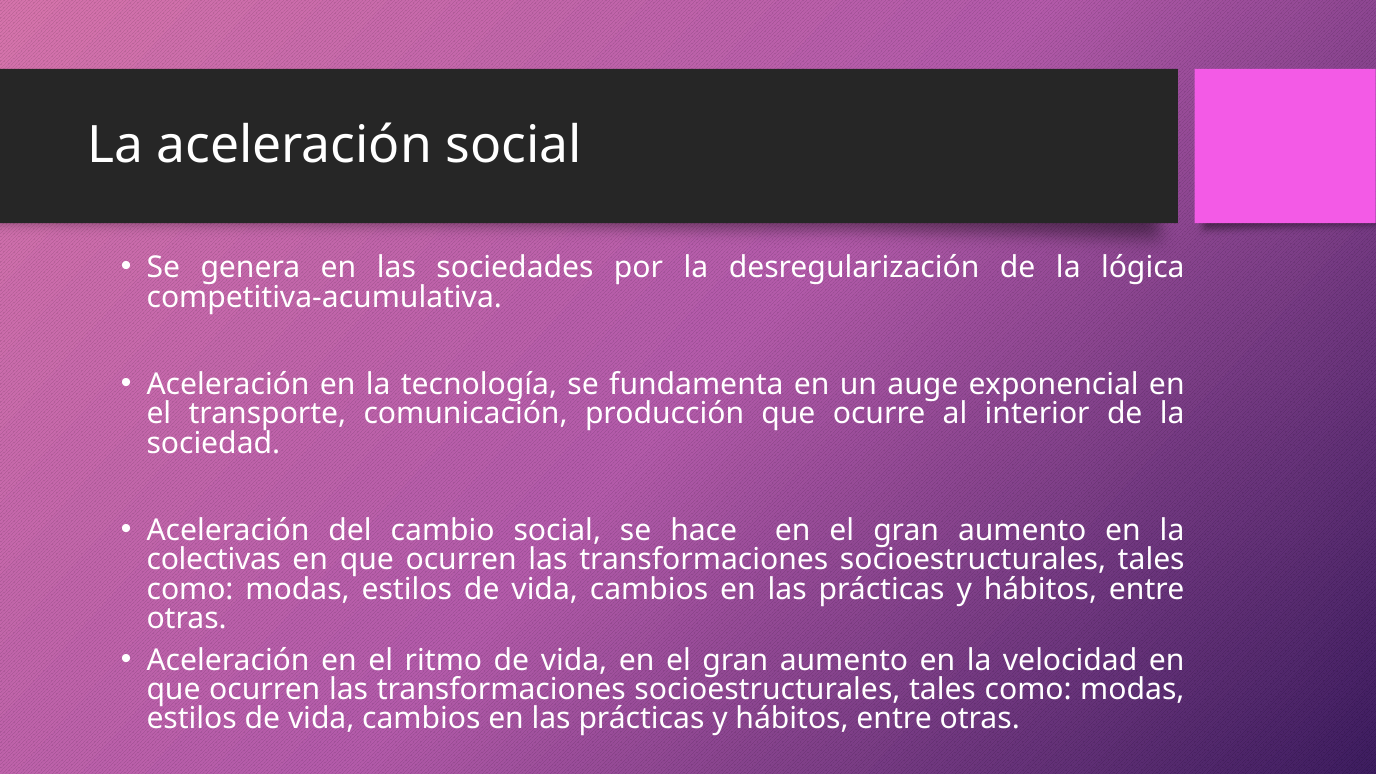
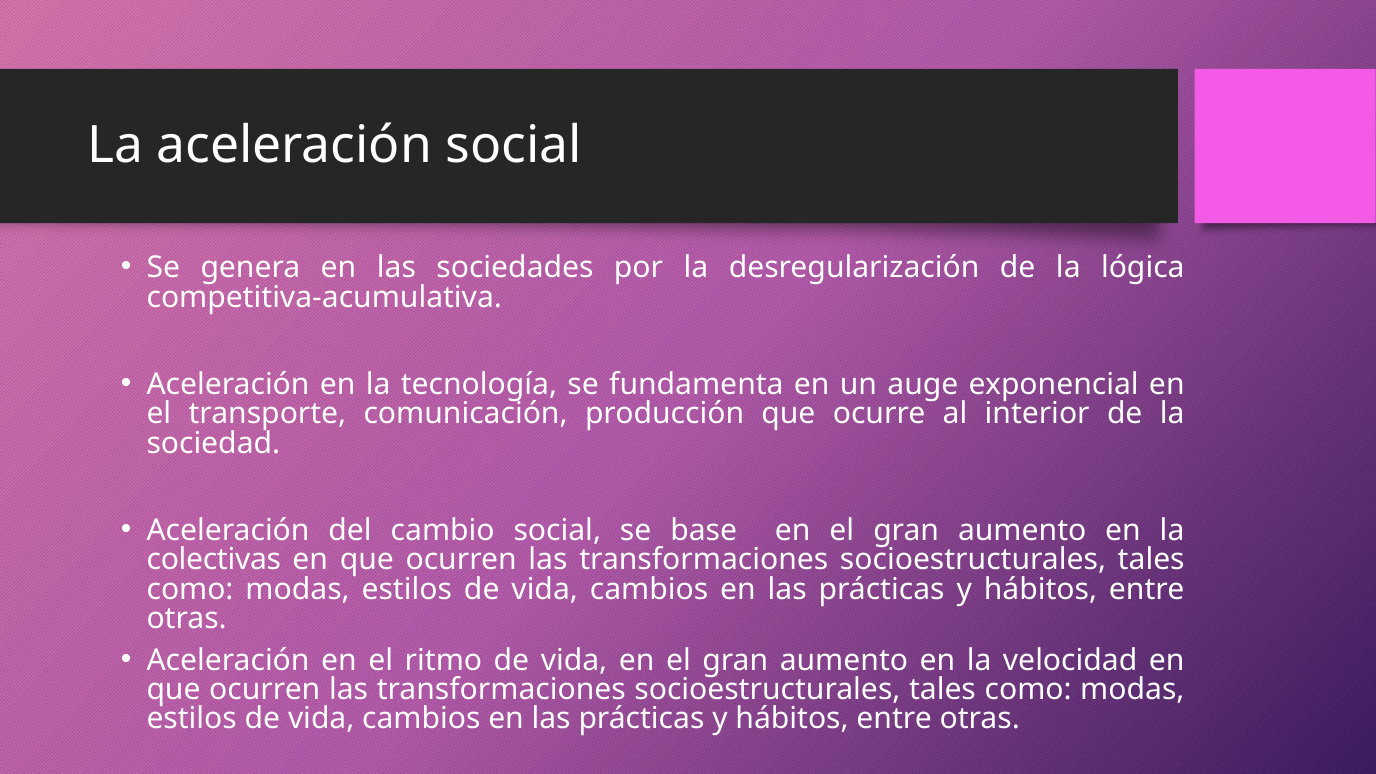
hace: hace -> base
